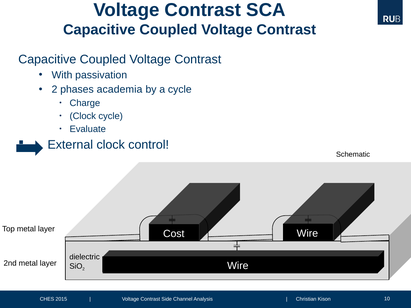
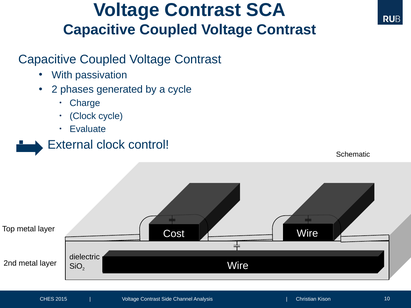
academia: academia -> generated
